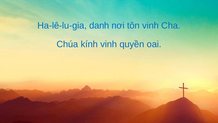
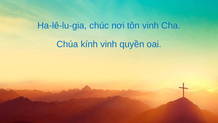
danh: danh -> chúc
